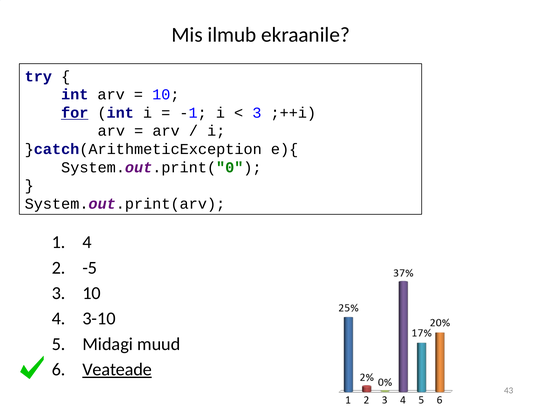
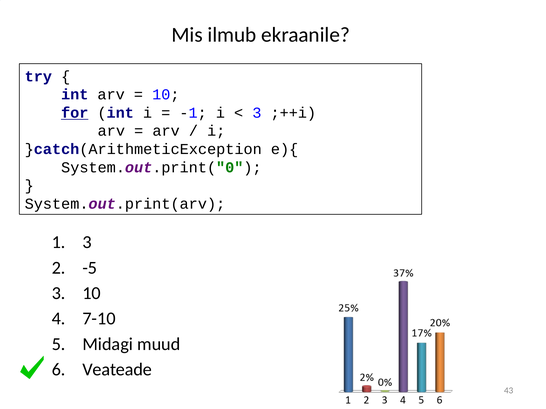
4 at (87, 243): 4 -> 3
3-10: 3-10 -> 7-10
Veateade underline: present -> none
